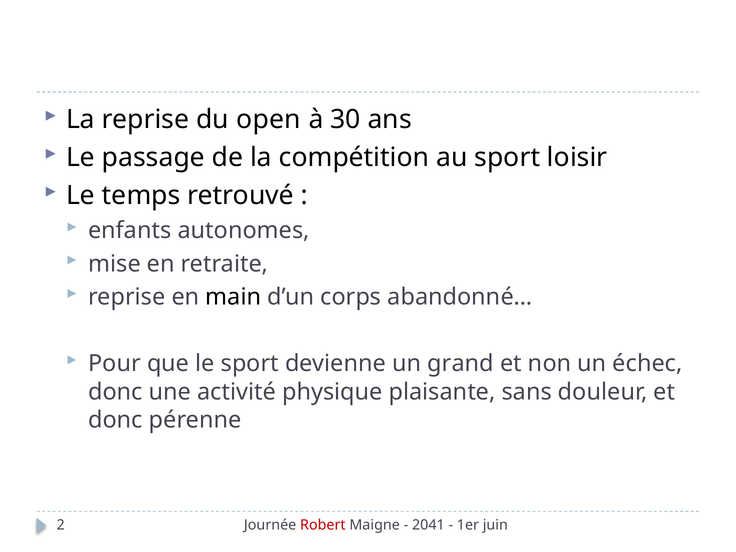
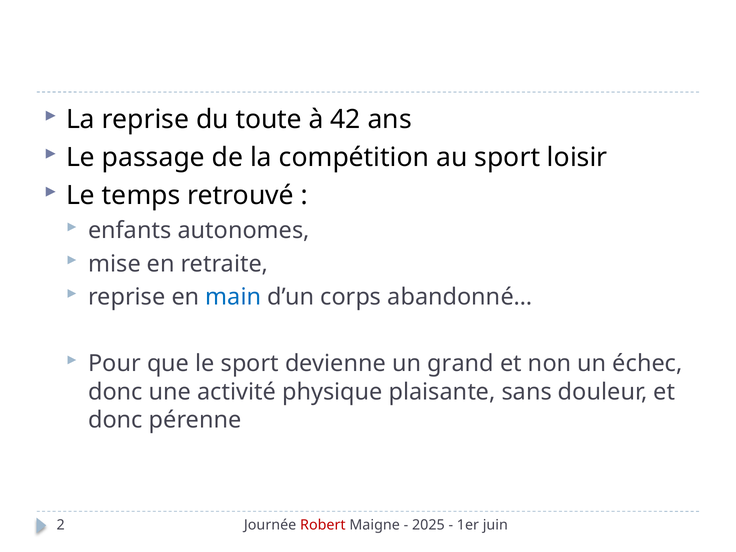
open: open -> toute
30: 30 -> 42
main colour: black -> blue
2041: 2041 -> 2025
